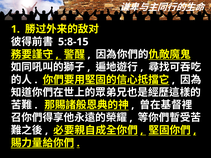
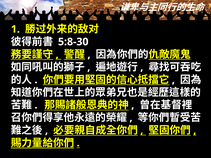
5:8-15: 5:8-15 -> 5:8-30
